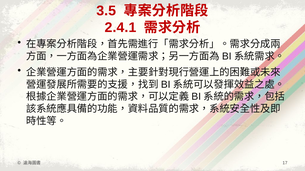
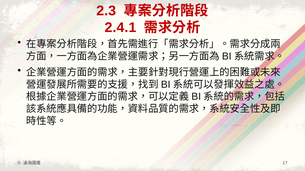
3.5: 3.5 -> 2.3
